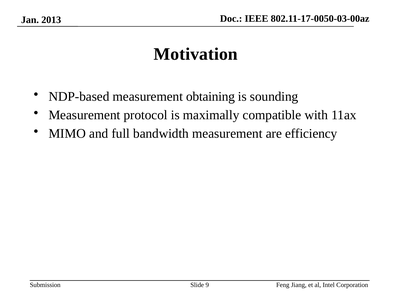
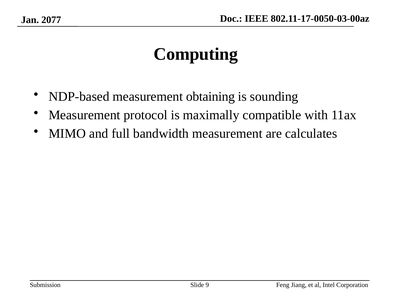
2013: 2013 -> 2077
Motivation: Motivation -> Computing
efficiency: efficiency -> calculates
